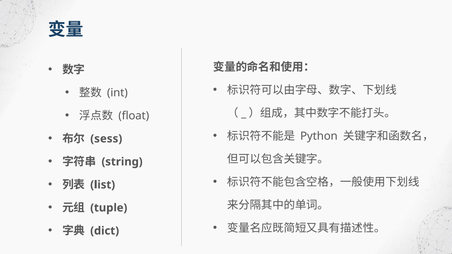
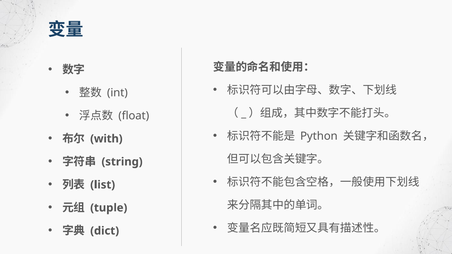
sess: sess -> with
